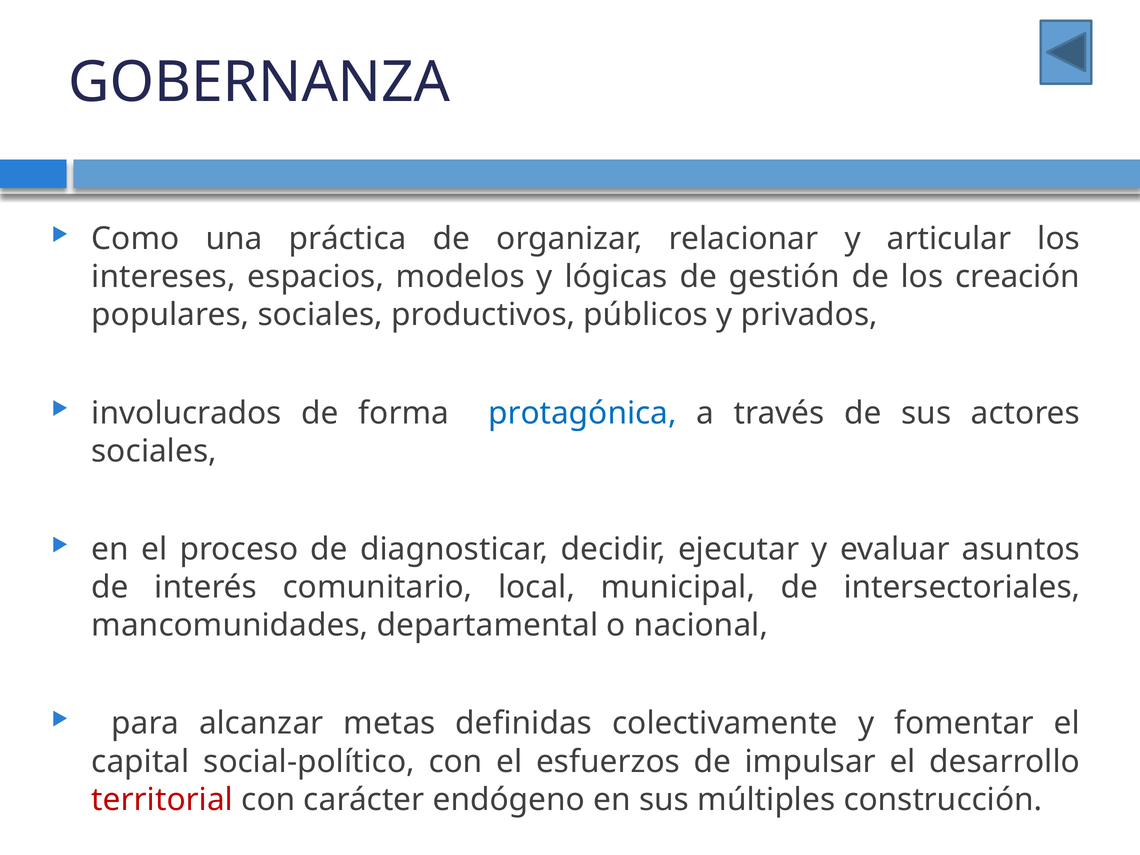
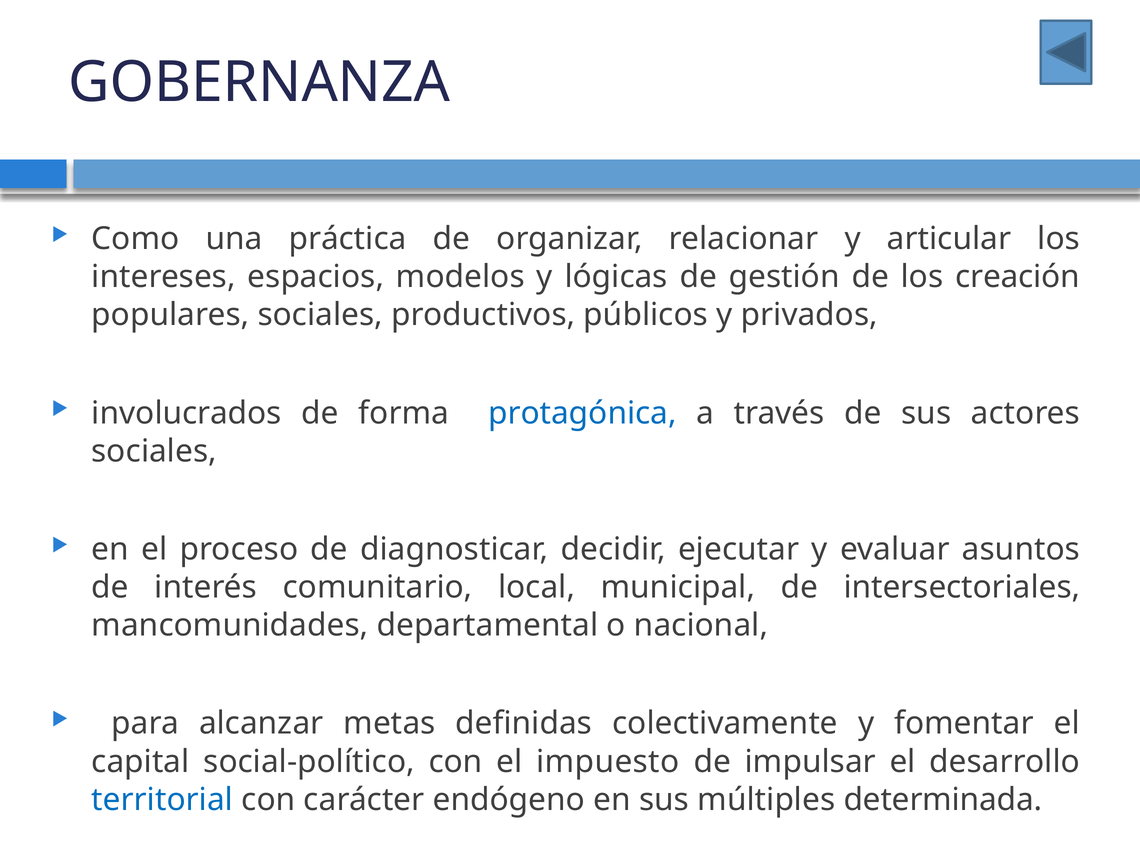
esfuerzos: esfuerzos -> impuesto
territorial colour: red -> blue
construcción: construcción -> determinada
